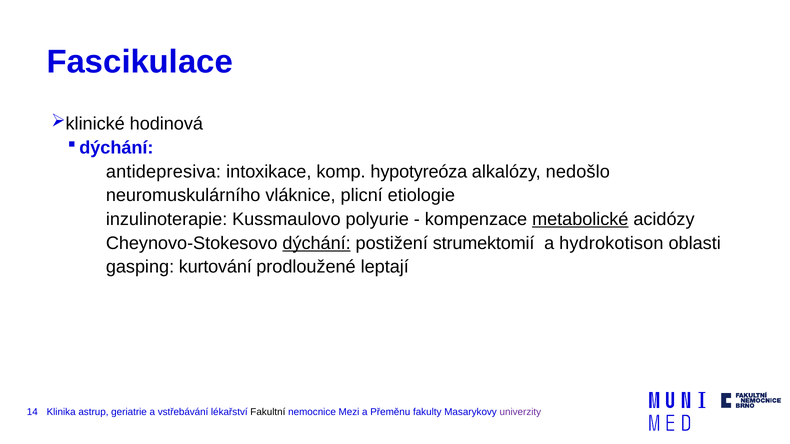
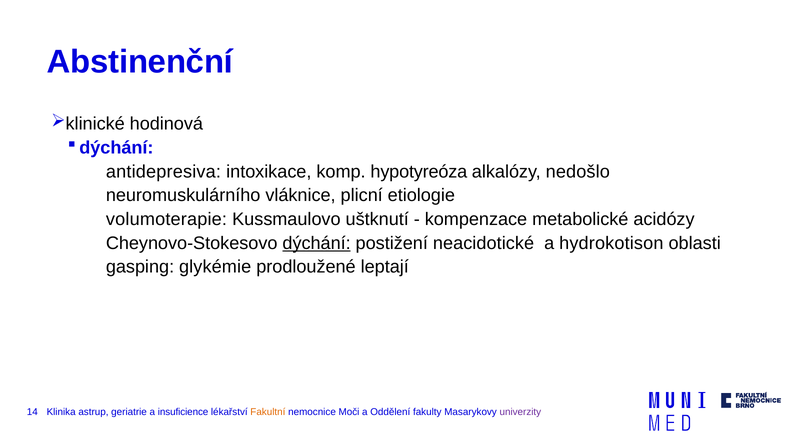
Fascikulace: Fascikulace -> Abstinenční
inzulinoterapie: inzulinoterapie -> volumoterapie
polyurie: polyurie -> uštknutí
metabolické underline: present -> none
strumektomií: strumektomií -> neacidotické
kurtování: kurtování -> glykémie
vstřebávání: vstřebávání -> insuficience
Fakultní colour: black -> orange
Mezi: Mezi -> Moči
Přeměnu: Přeměnu -> Oddělení
